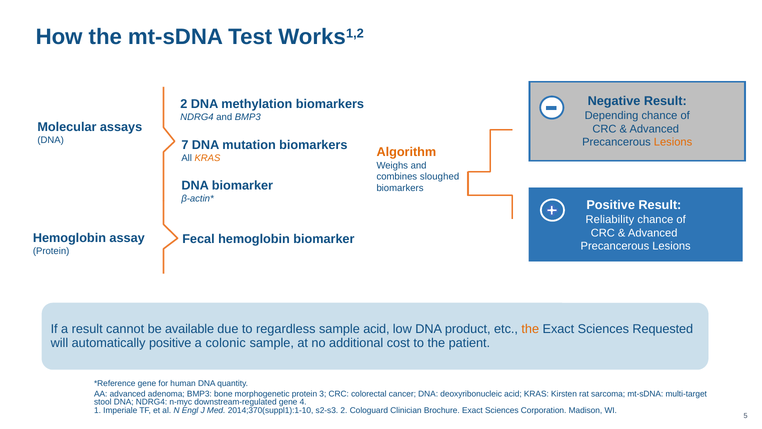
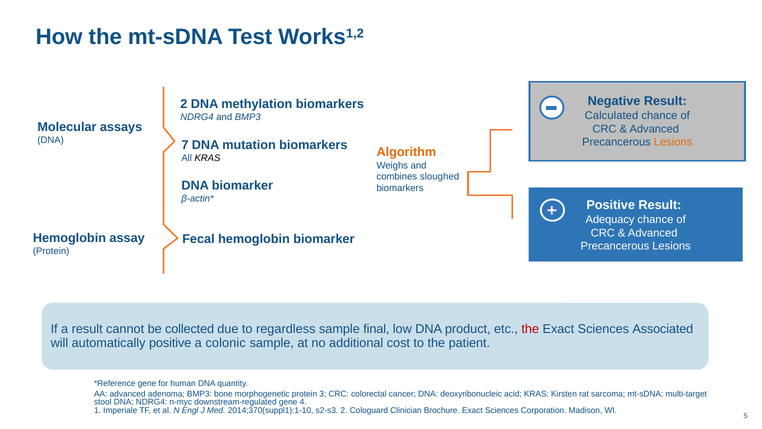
Depending: Depending -> Calculated
KRAS at (207, 158) colour: orange -> black
Reliability: Reliability -> Adequacy
available: available -> collected
sample acid: acid -> final
the at (530, 329) colour: orange -> red
Requested: Requested -> Associated
